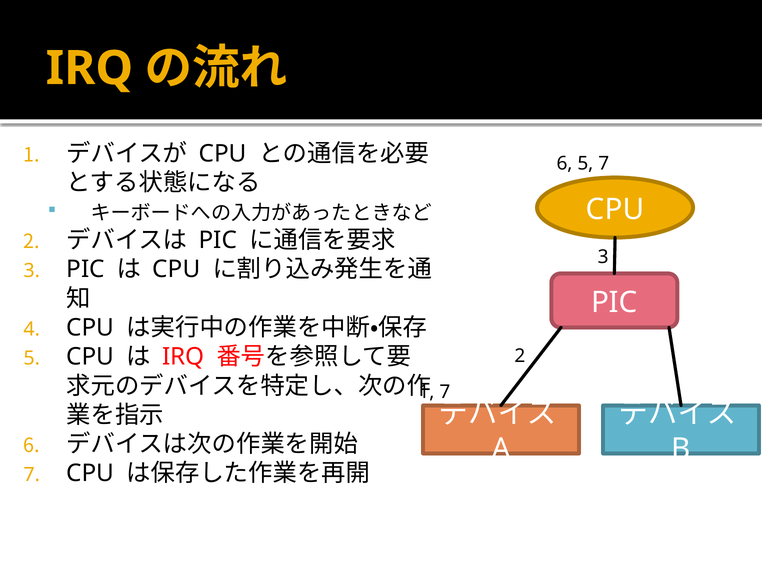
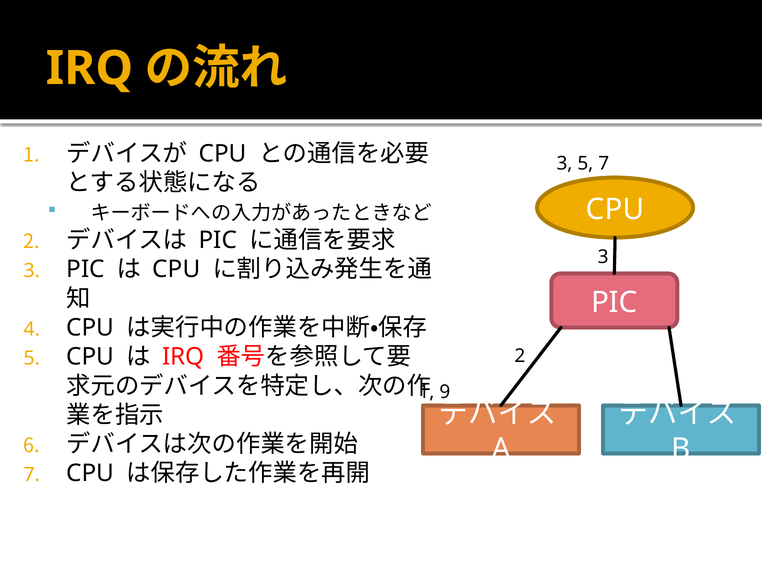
6 at (564, 163): 6 -> 3
7 at (445, 392): 7 -> 9
